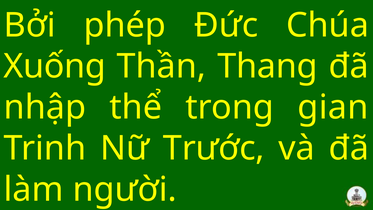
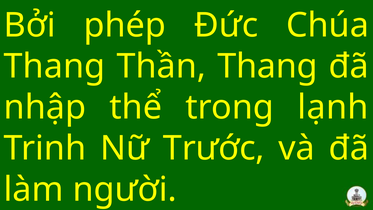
Xuống at (55, 66): Xuống -> Thang
gian: gian -> lạnh
